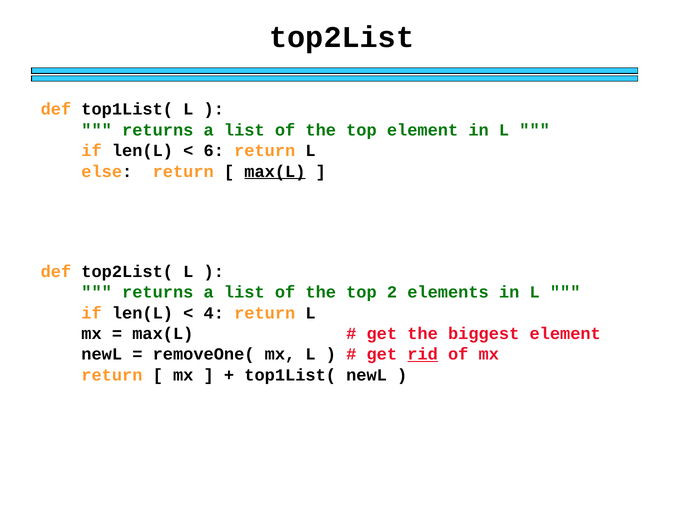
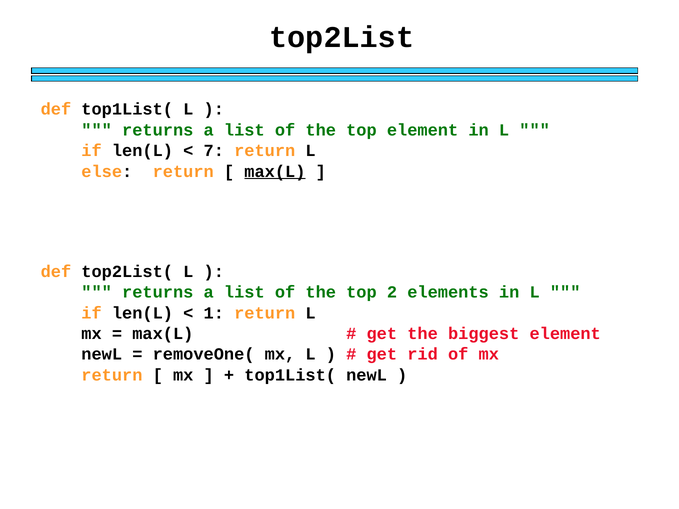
6: 6 -> 7
4: 4 -> 1
rid underline: present -> none
